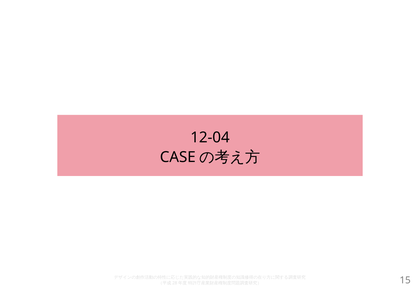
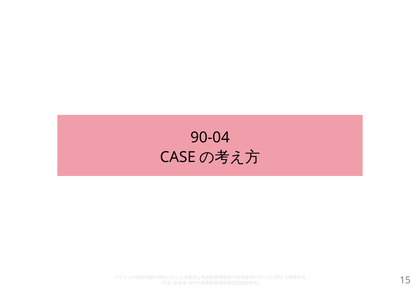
12-04: 12-04 -> 90-04
